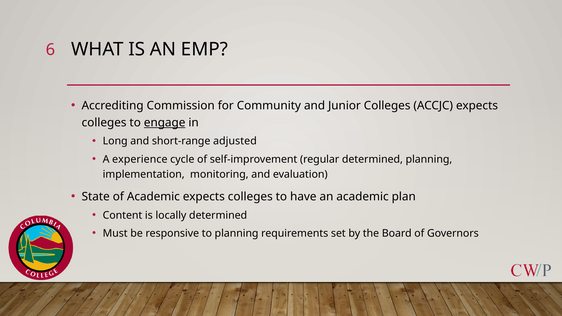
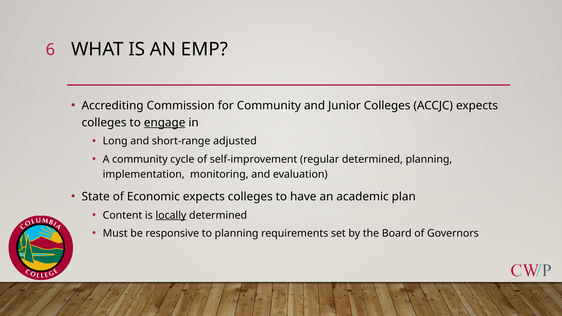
A experience: experience -> community
of Academic: Academic -> Economic
locally underline: none -> present
